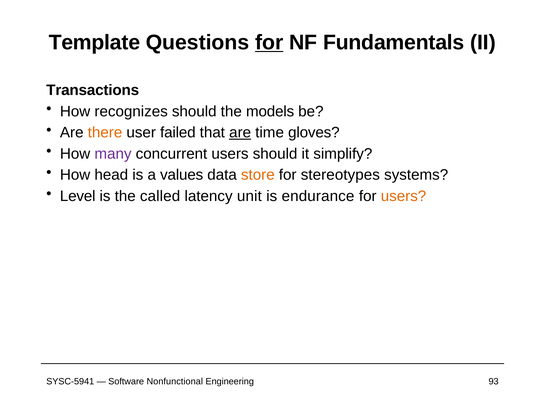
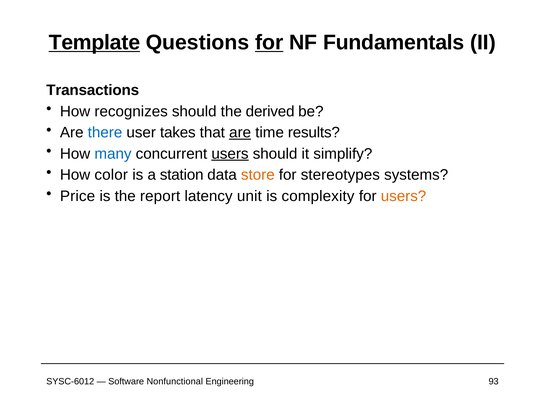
Template underline: none -> present
models: models -> derived
there colour: orange -> blue
failed: failed -> takes
gloves: gloves -> results
many colour: purple -> blue
users at (230, 154) underline: none -> present
head: head -> color
values: values -> station
Level: Level -> Price
called: called -> report
endurance: endurance -> complexity
SYSC-5941: SYSC-5941 -> SYSC-6012
